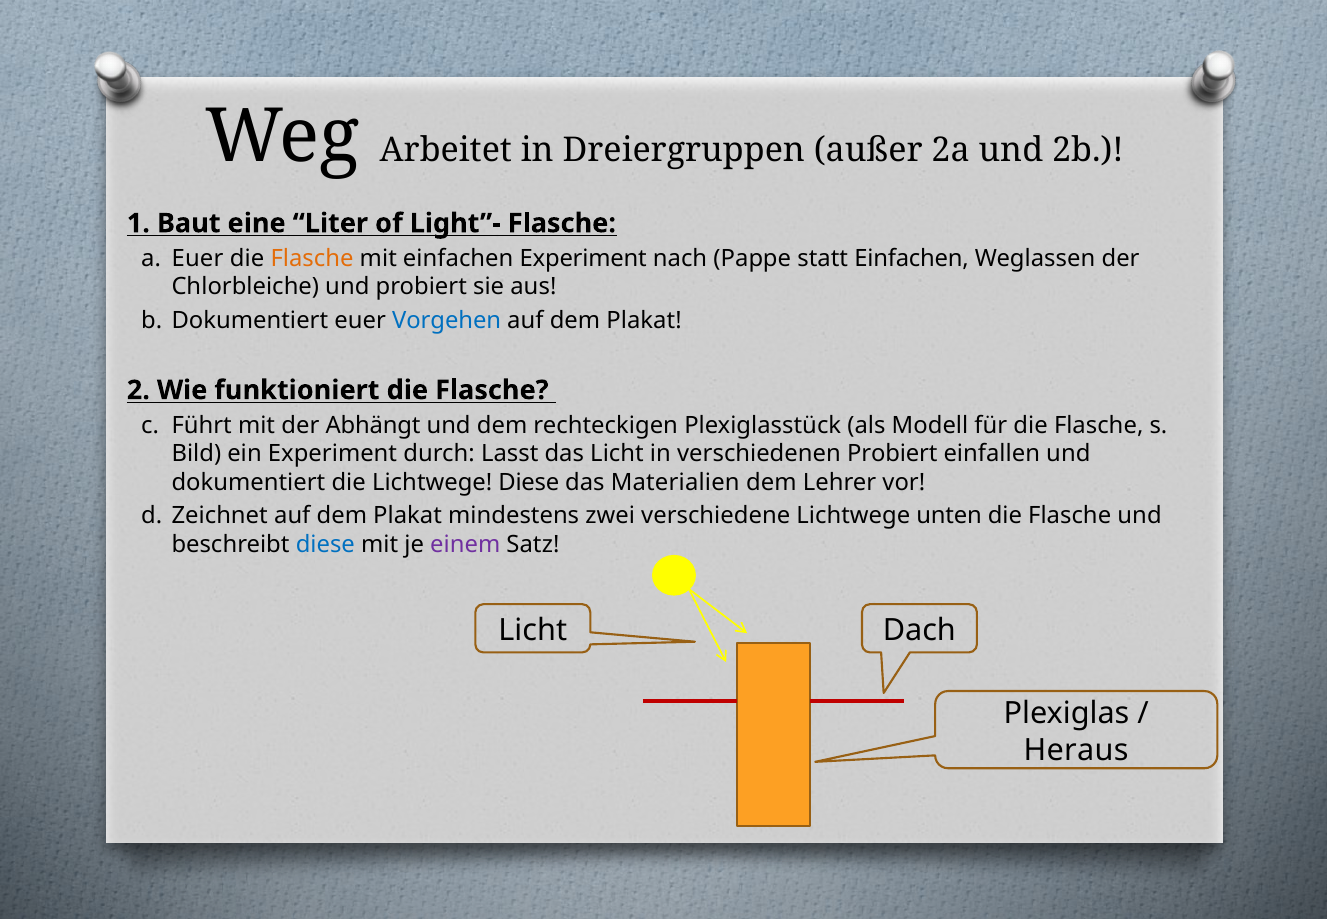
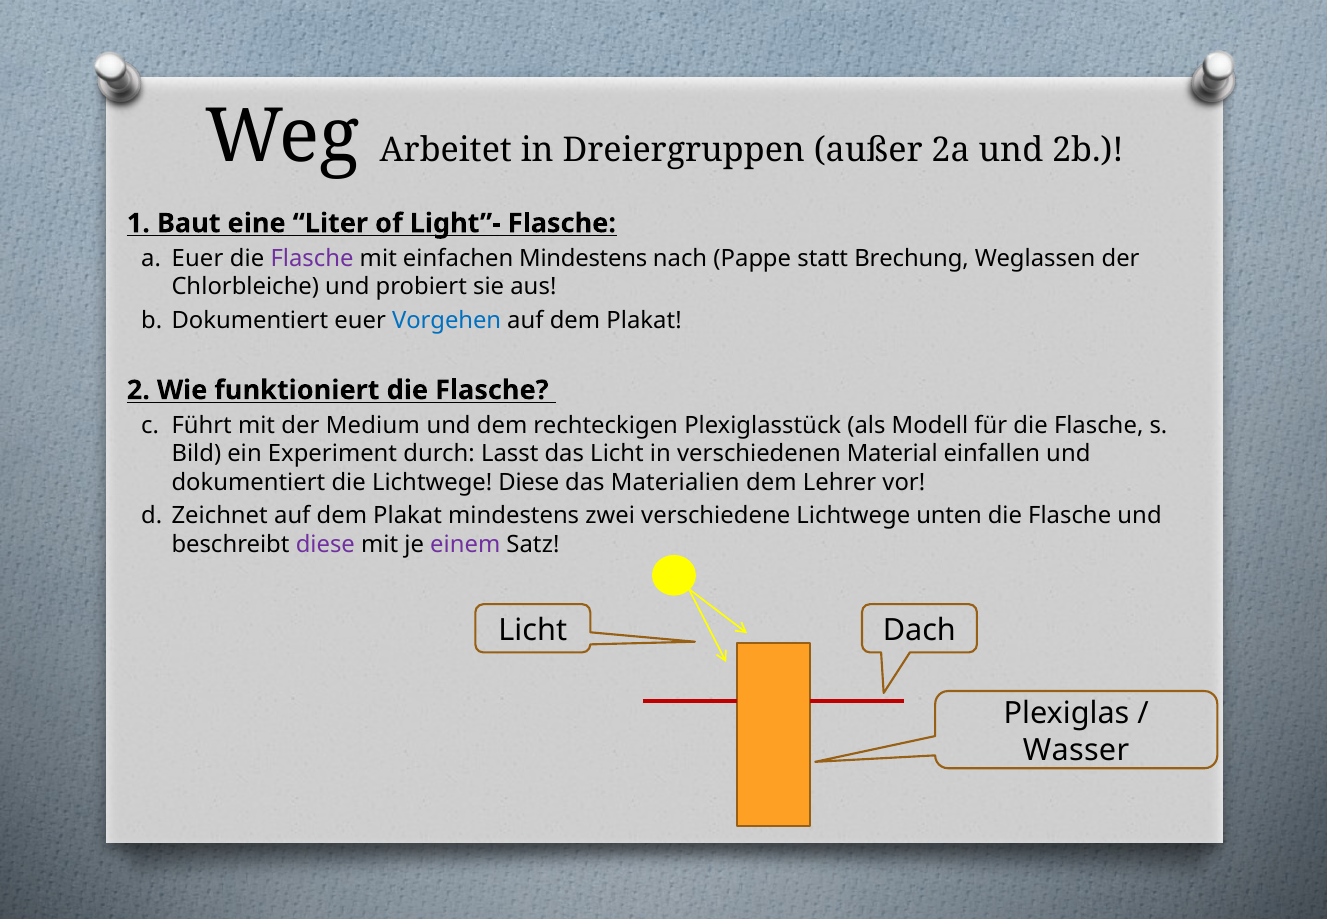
Flasche at (312, 258) colour: orange -> purple
einfachen Experiment: Experiment -> Mindestens
statt Einfachen: Einfachen -> Brechung
Abhängt: Abhängt -> Medium
verschiedenen Probiert: Probiert -> Material
diese at (325, 544) colour: blue -> purple
Heraus: Heraus -> Wasser
